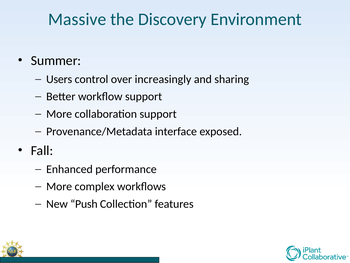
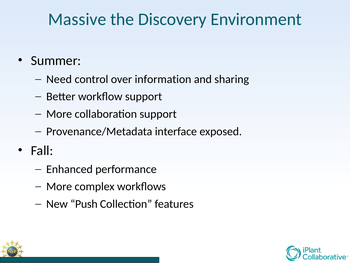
Users: Users -> Need
increasingly: increasingly -> information
